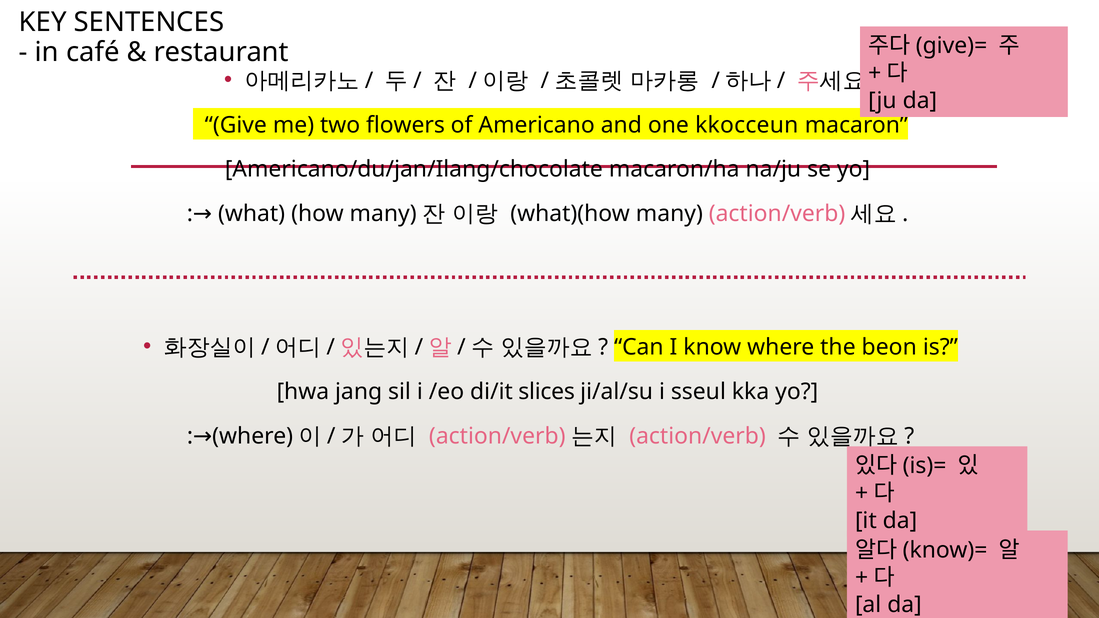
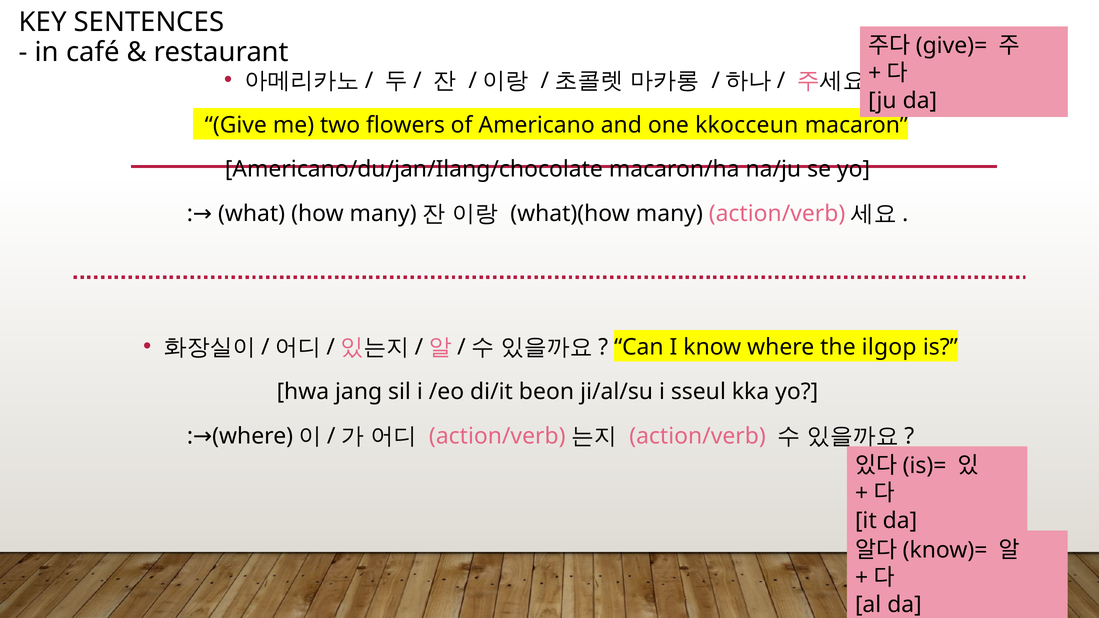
beon: beon -> ilgop
slices: slices -> beon
